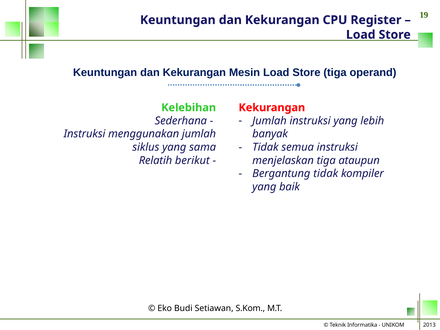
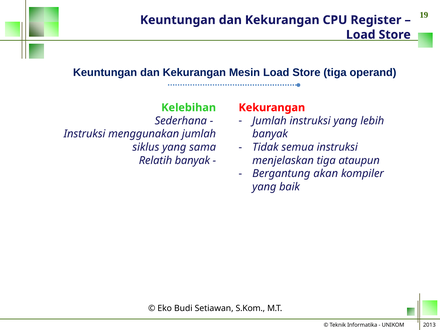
Relatih berikut: berikut -> banyak
Bergantung tidak: tidak -> akan
